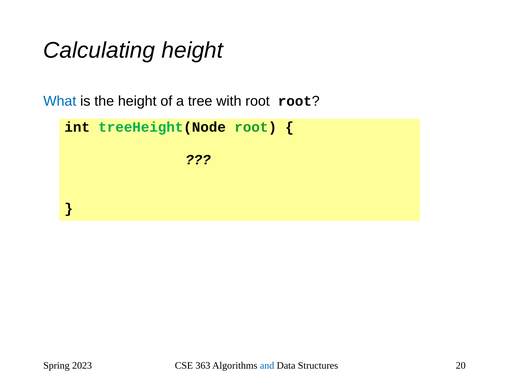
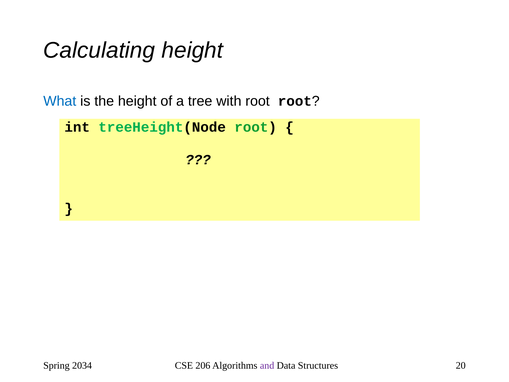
2023: 2023 -> 2034
363: 363 -> 206
and colour: blue -> purple
